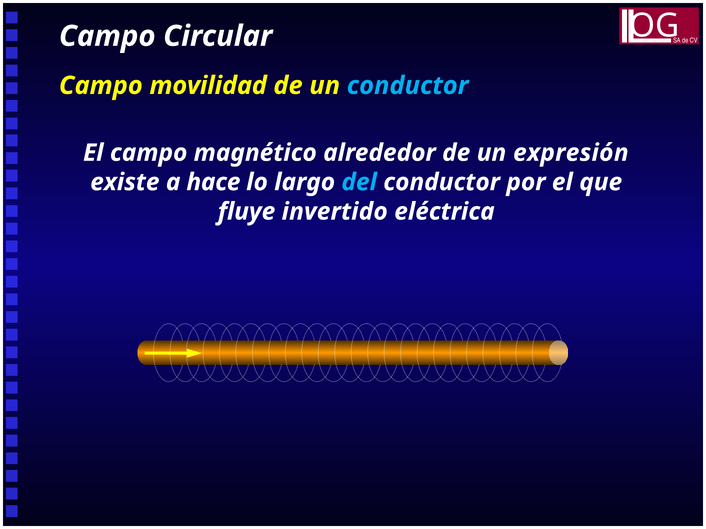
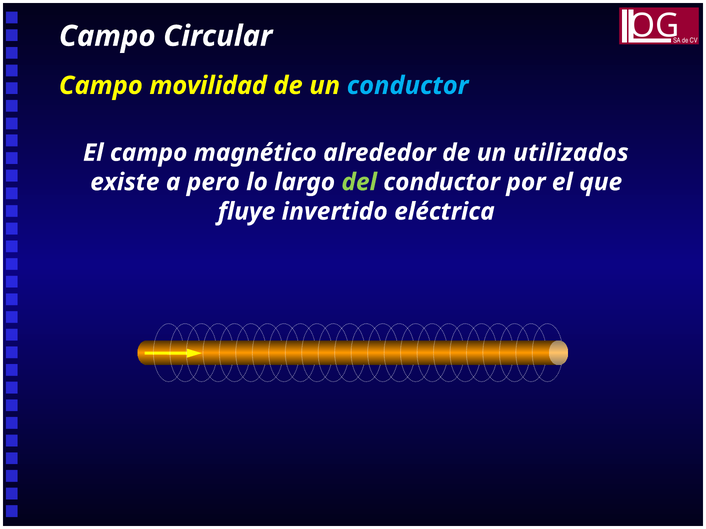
expresión: expresión -> utilizados
hace: hace -> pero
del colour: light blue -> light green
